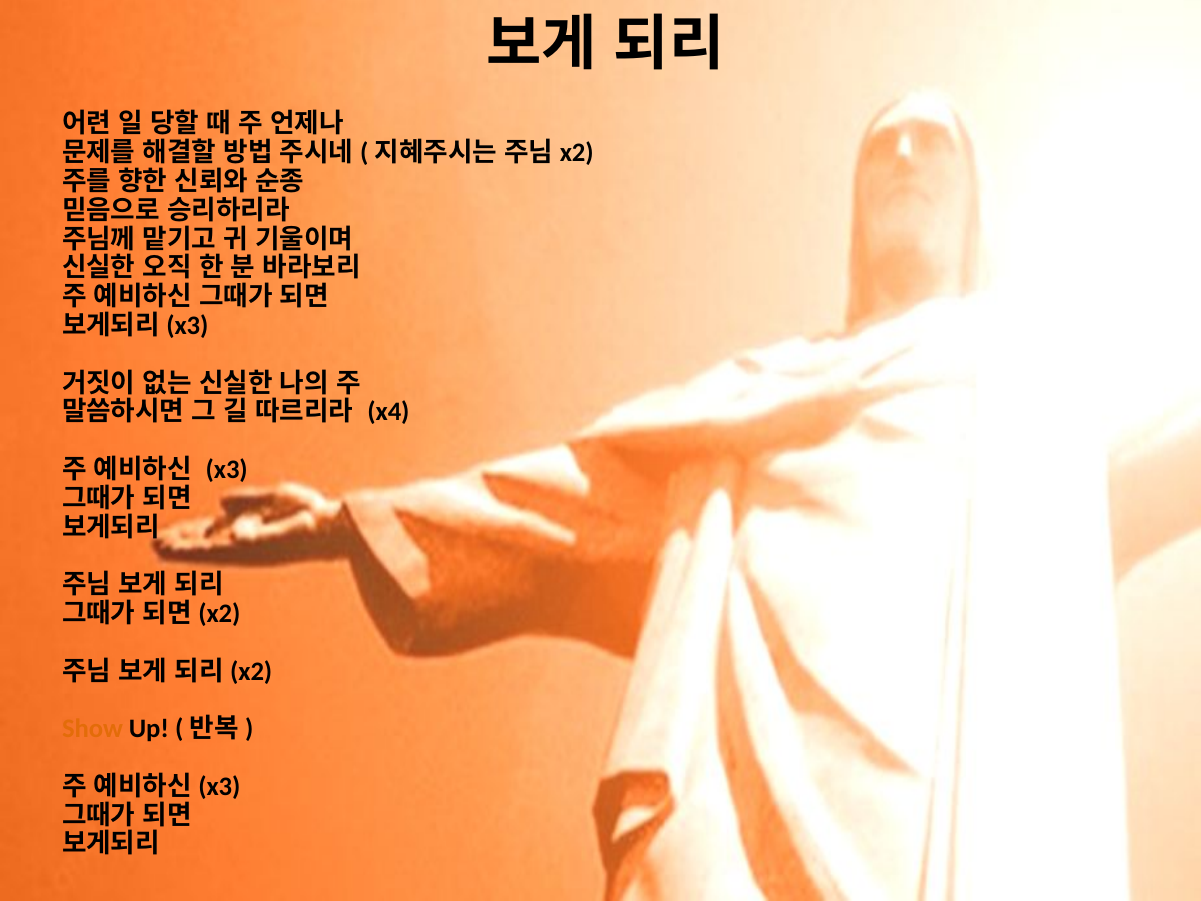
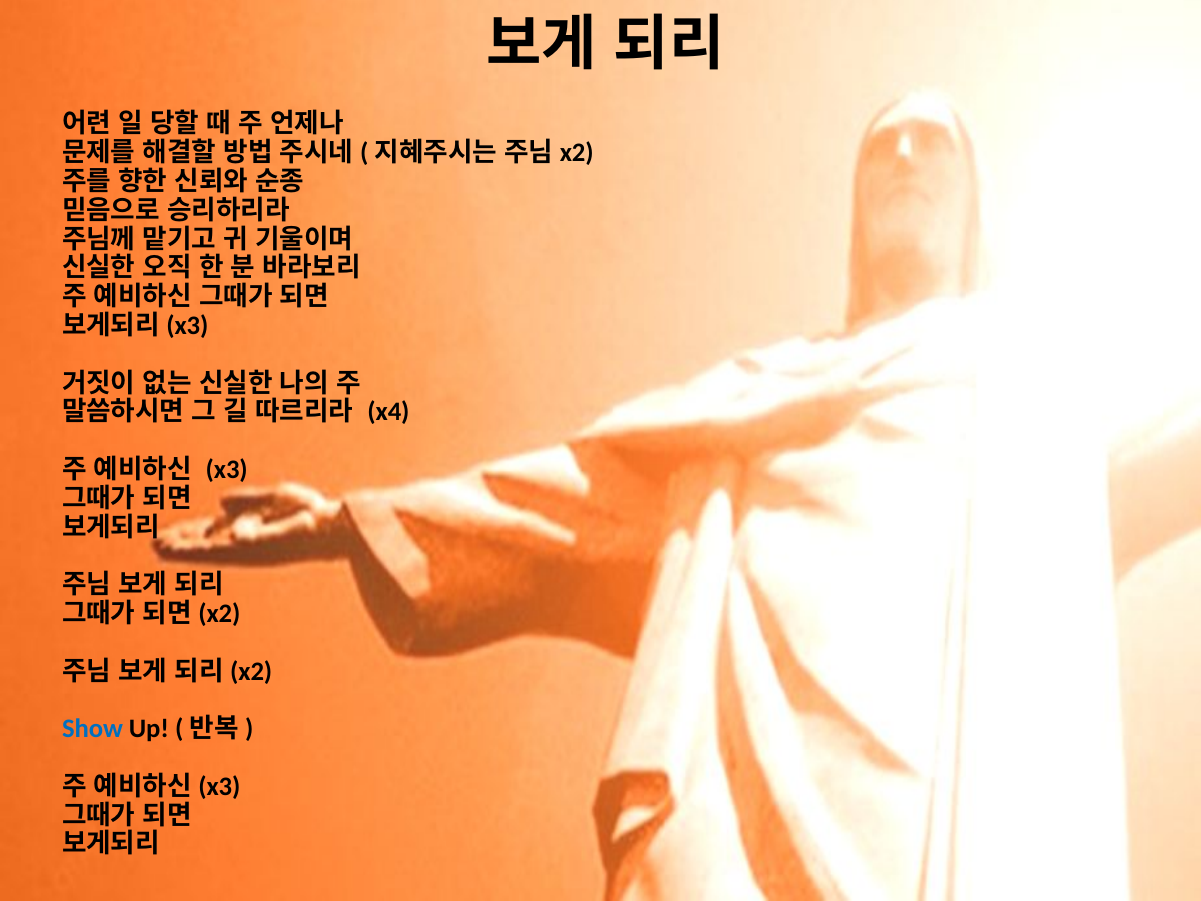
Show colour: orange -> blue
